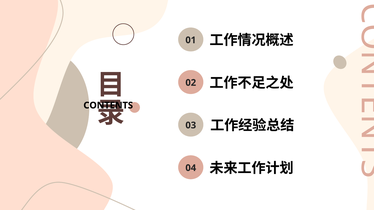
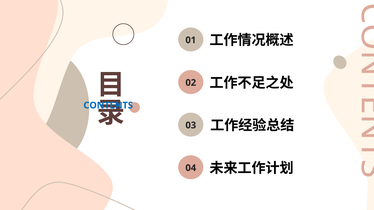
CONTENTS colour: black -> blue
